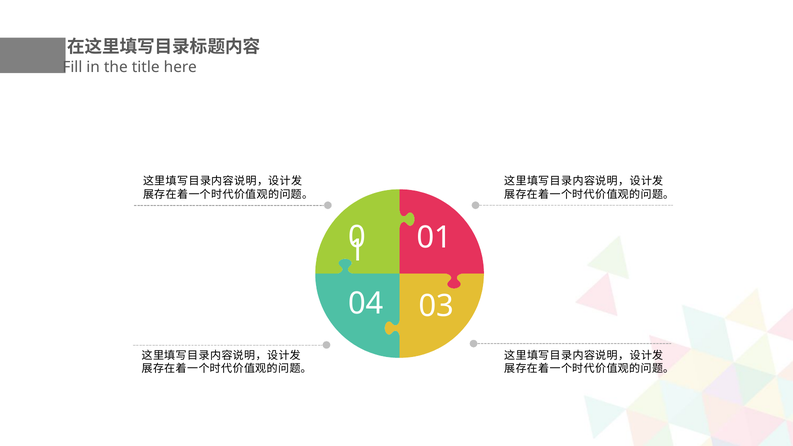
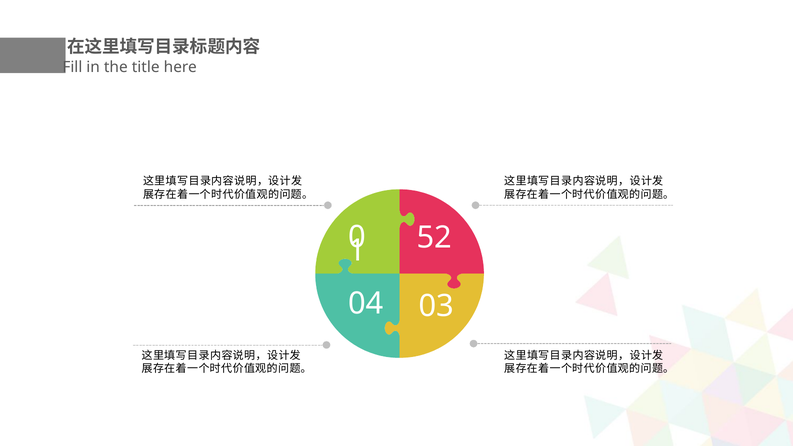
01: 01 -> 52
